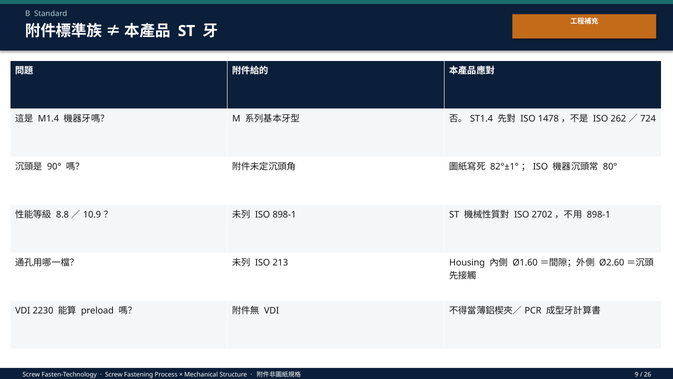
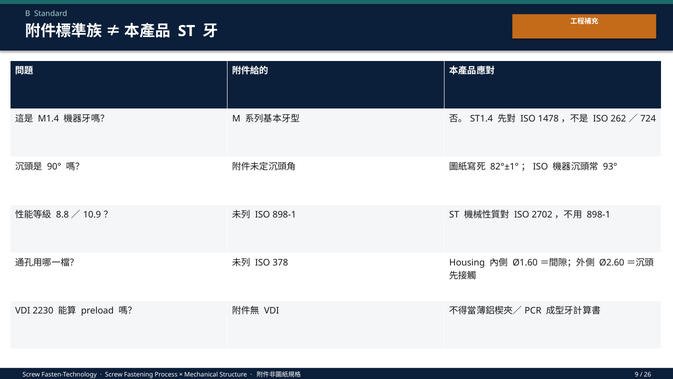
80°: 80° -> 93°
213: 213 -> 378
